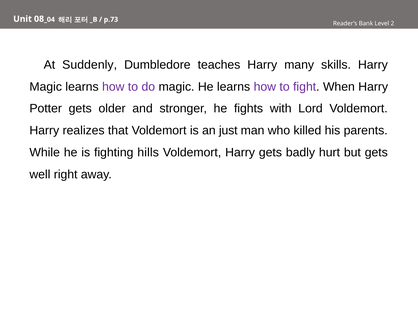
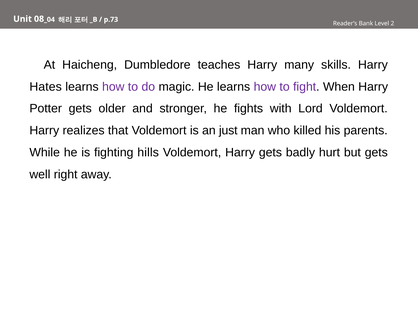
Suddenly: Suddenly -> Haicheng
Magic at (46, 87): Magic -> Hates
